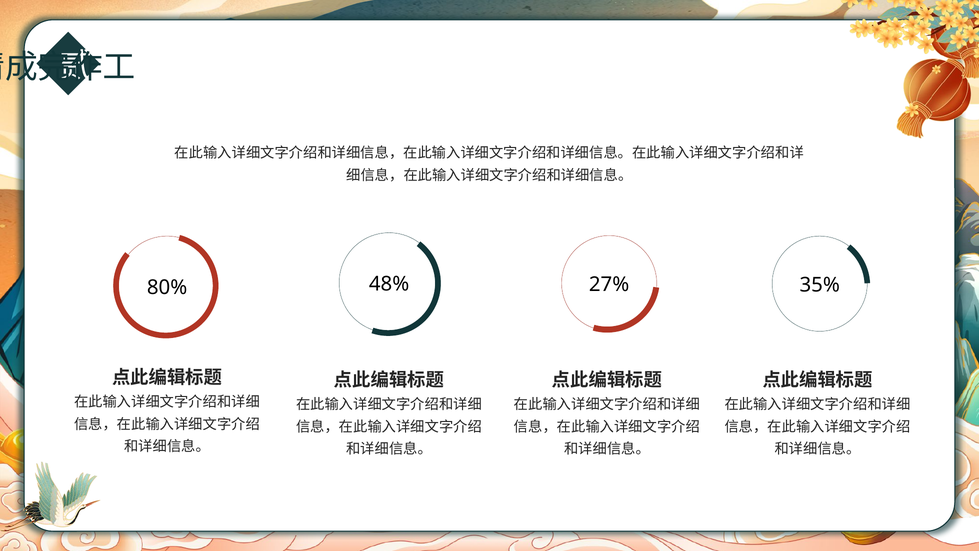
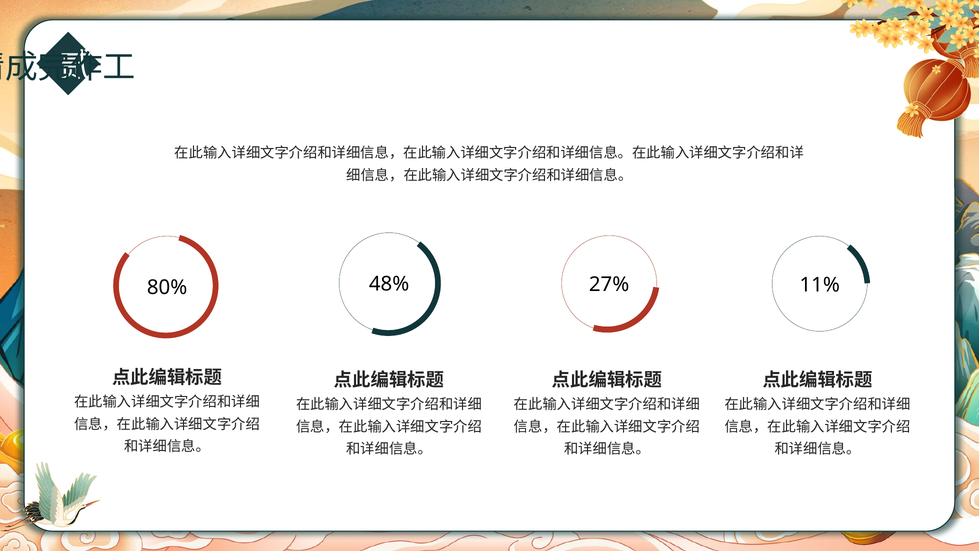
35%: 35% -> 11%
